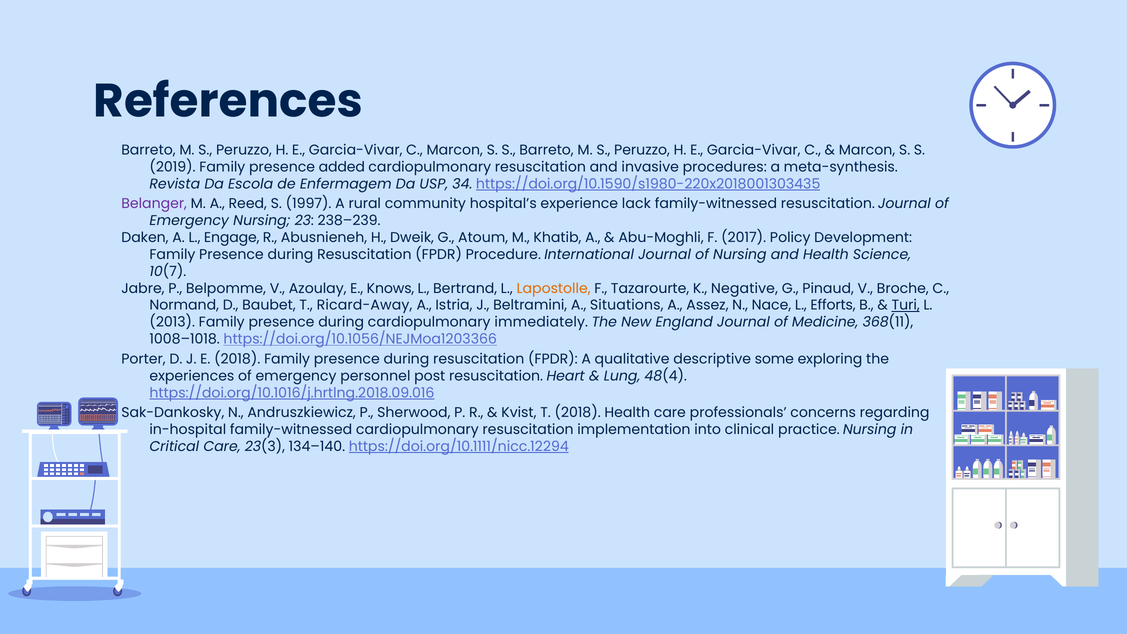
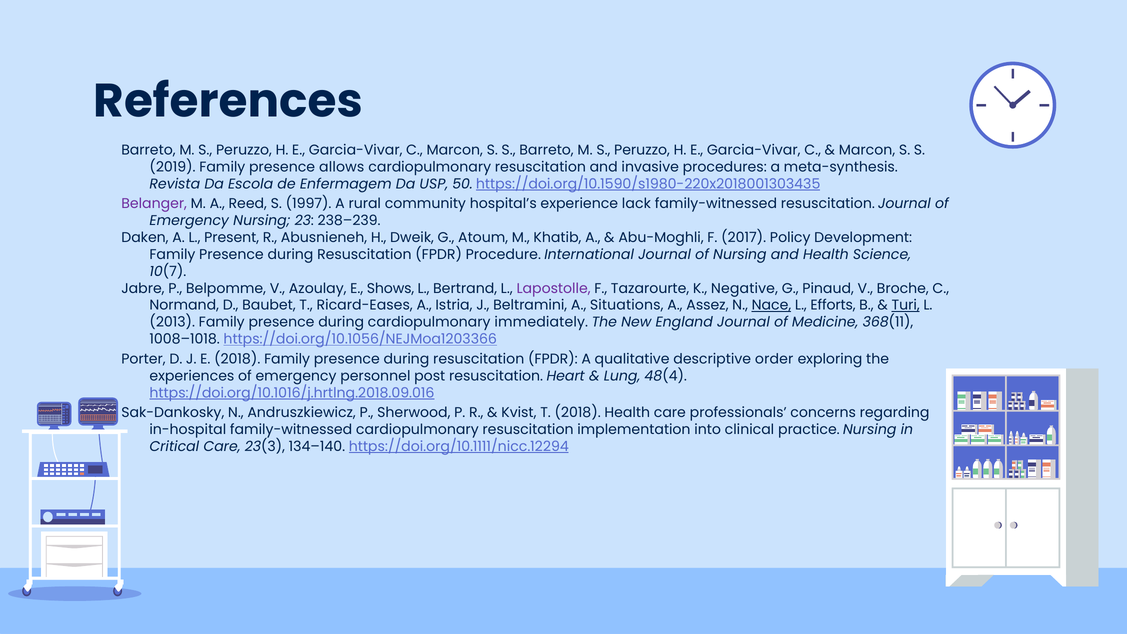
added: added -> allows
34: 34 -> 50
Engage: Engage -> Present
Knows: Knows -> Shows
Lapostolle colour: orange -> purple
Ricard-Away: Ricard-Away -> Ricard-Eases
Nace underline: none -> present
some: some -> order
